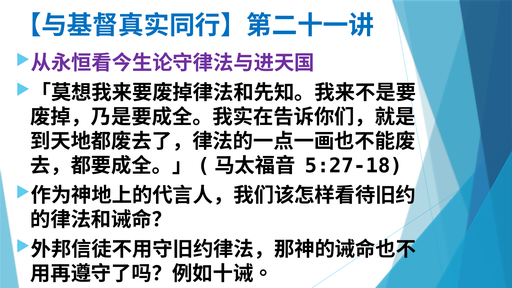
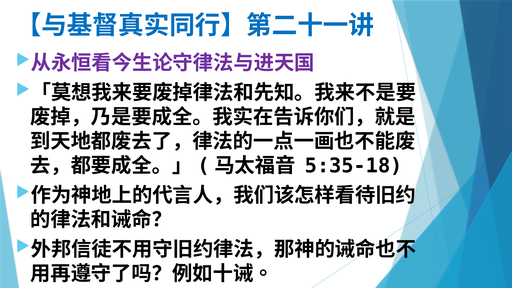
5:27-18: 5:27-18 -> 5:35-18
